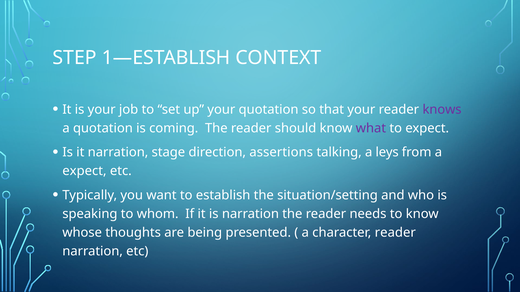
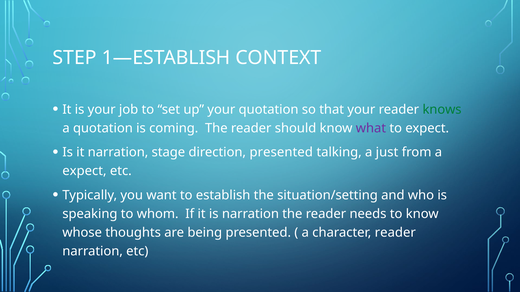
knows colour: purple -> green
direction assertions: assertions -> presented
leys: leys -> just
